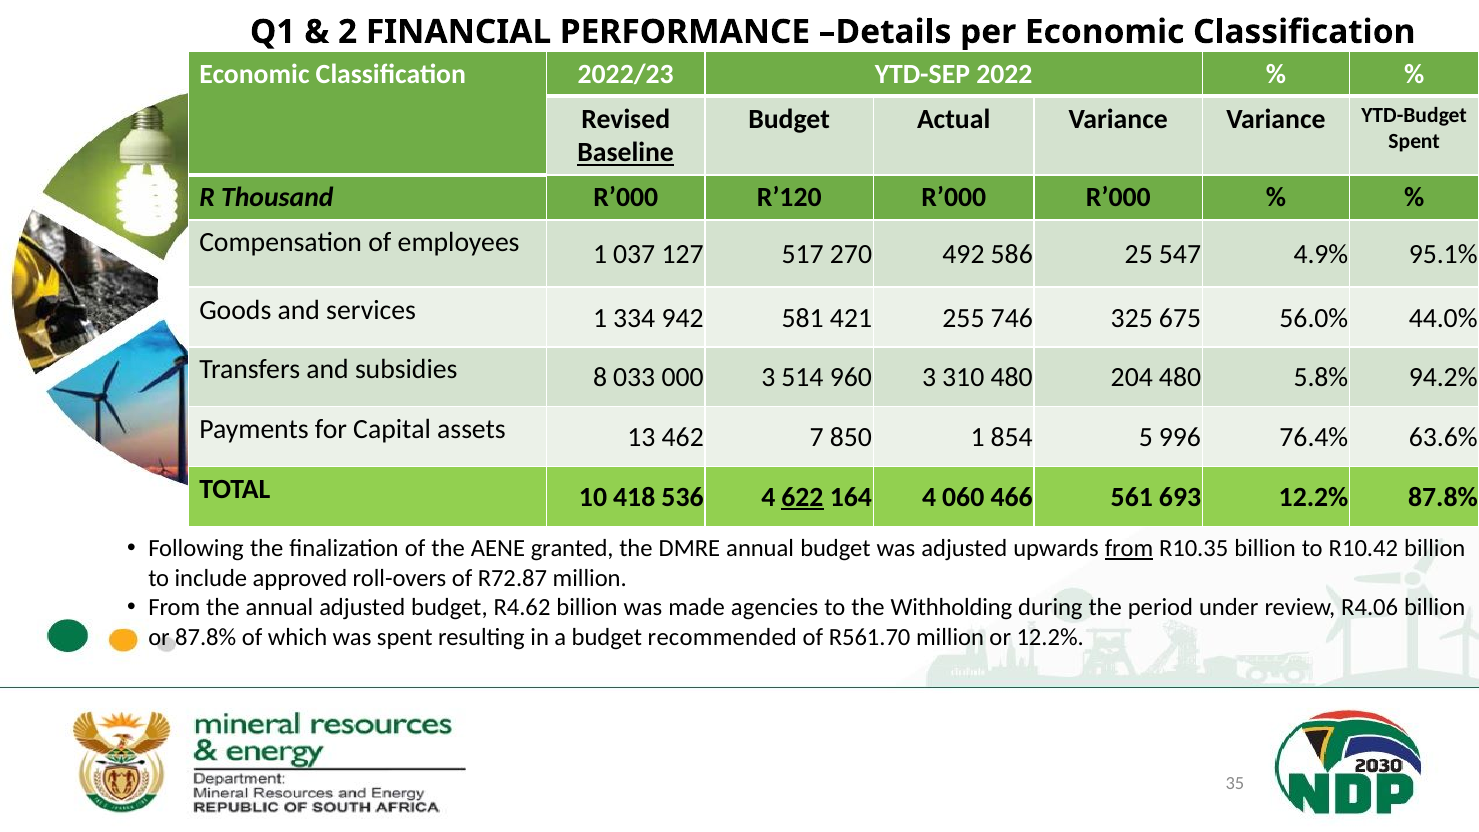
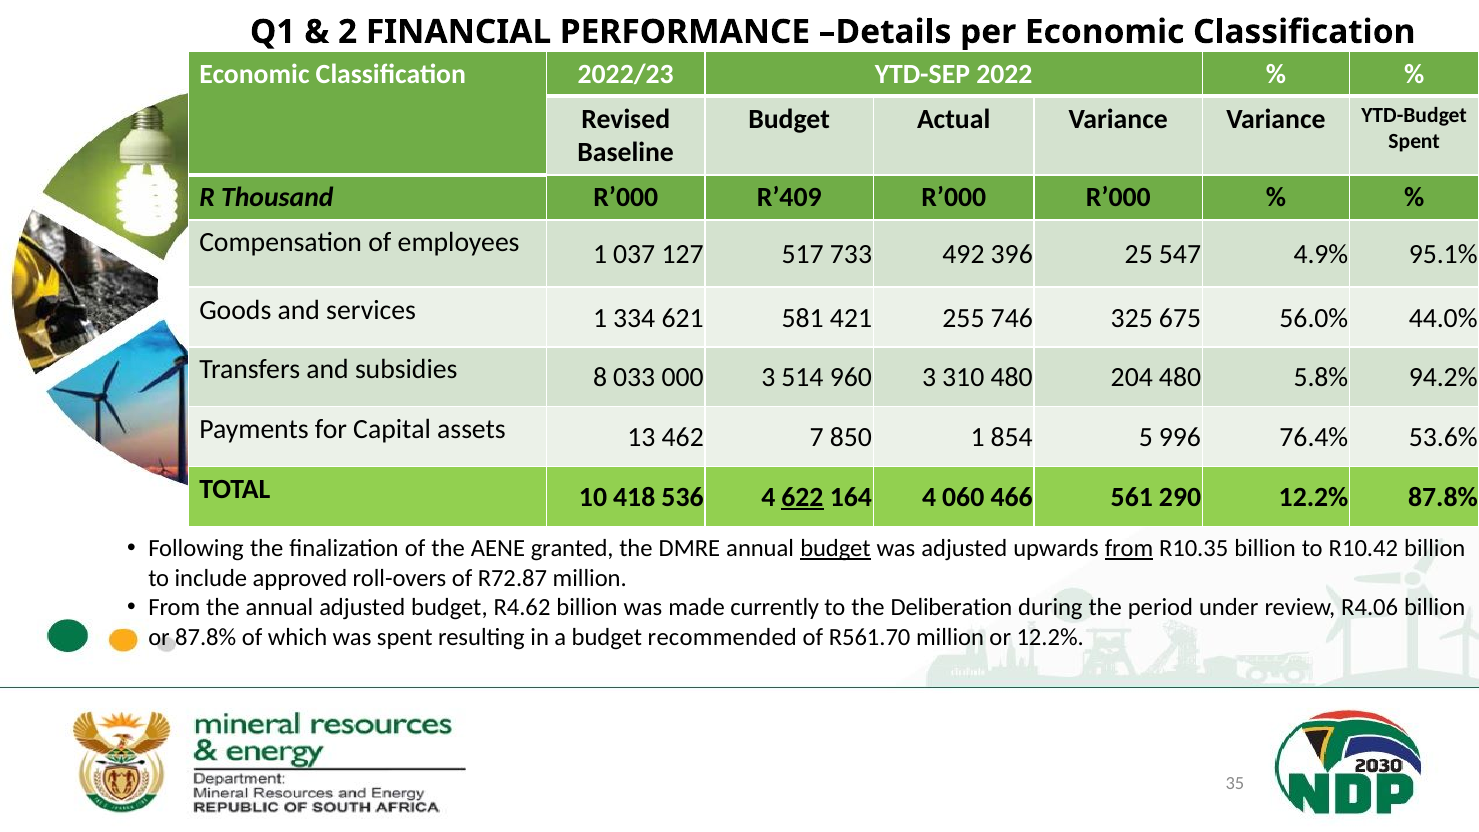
Baseline underline: present -> none
R’120: R’120 -> R’409
270: 270 -> 733
586: 586 -> 396
942: 942 -> 621
63.6%: 63.6% -> 53.6%
693: 693 -> 290
budget at (835, 548) underline: none -> present
agencies: agencies -> currently
Withholding: Withholding -> Deliberation
